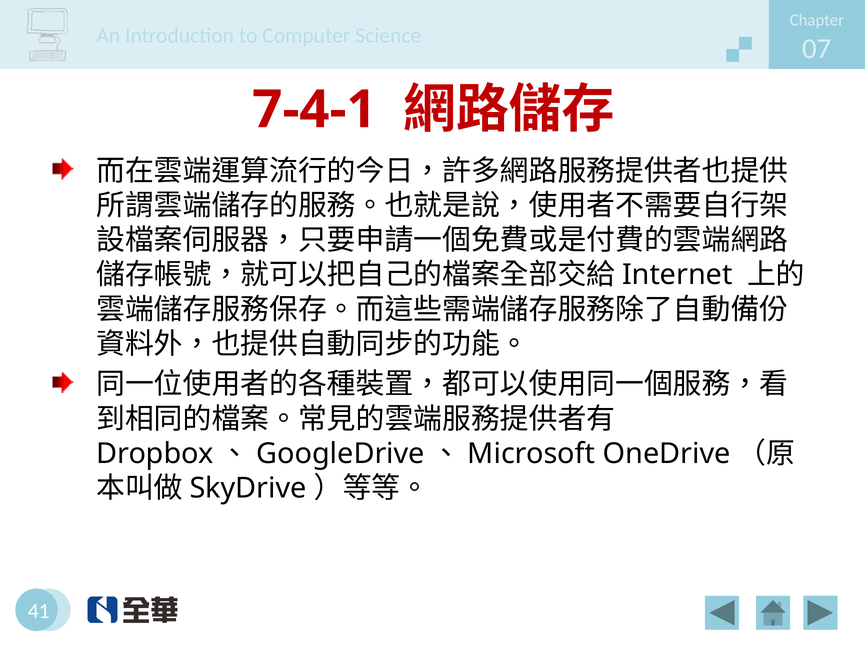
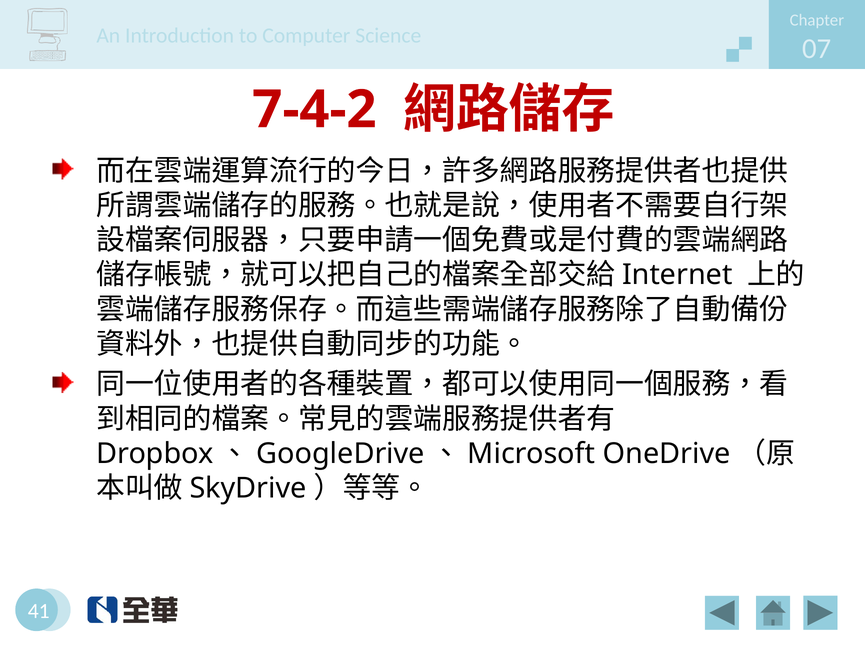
7-4-1: 7-4-1 -> 7-4-2
